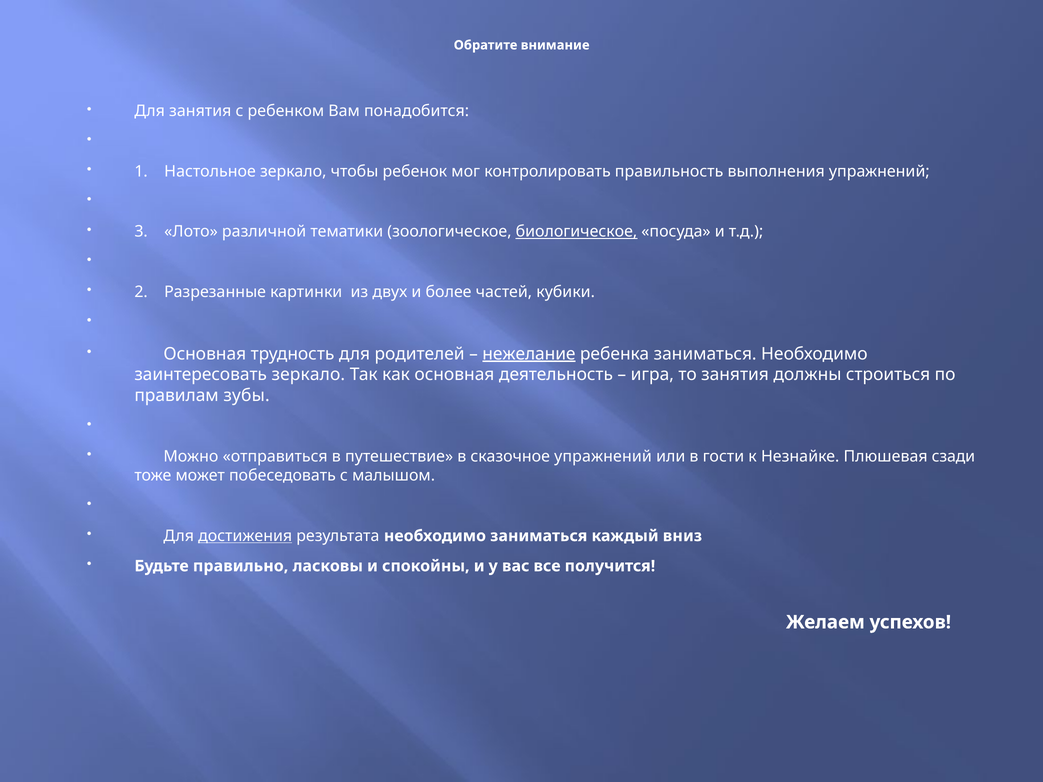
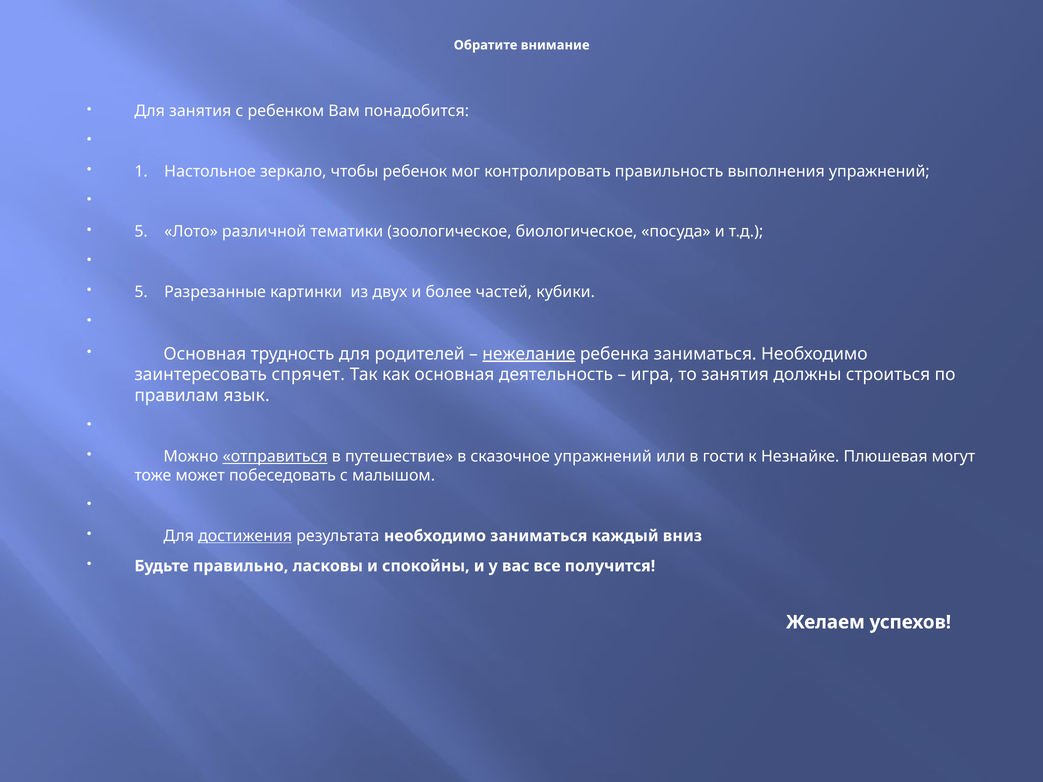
3 at (141, 232): 3 -> 5
биологическое underline: present -> none
2 at (141, 292): 2 -> 5
заинтересовать зеркало: зеркало -> спрячет
зубы: зубы -> язык
отправиться underline: none -> present
сзади: сзади -> могут
